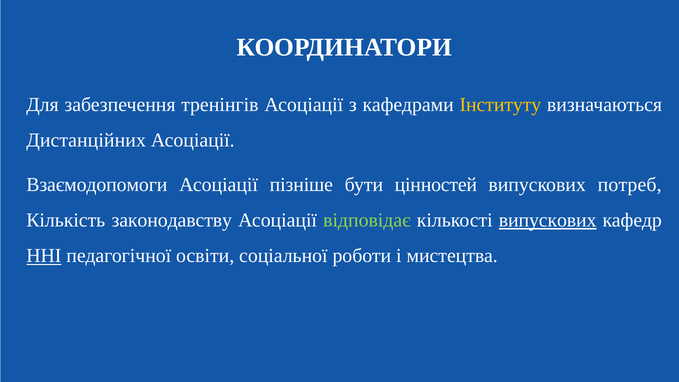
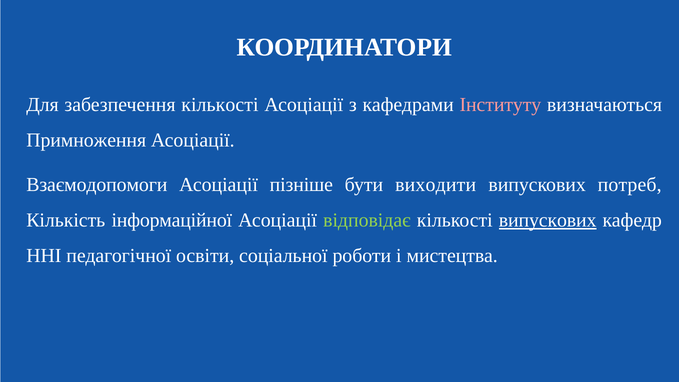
забезпечення тренінгів: тренінгів -> кількості
Інституту colour: yellow -> pink
Дистанційних: Дистанційних -> Примноження
цінностей: цінностей -> виходити
законодавству: законодавству -> інформаційної
ННІ underline: present -> none
